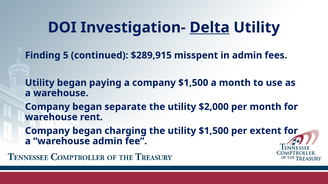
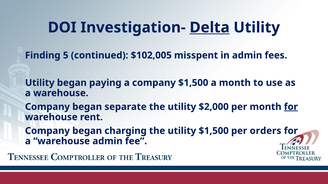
$289,915: $289,915 -> $102,005
for at (291, 107) underline: none -> present
extent: extent -> orders
